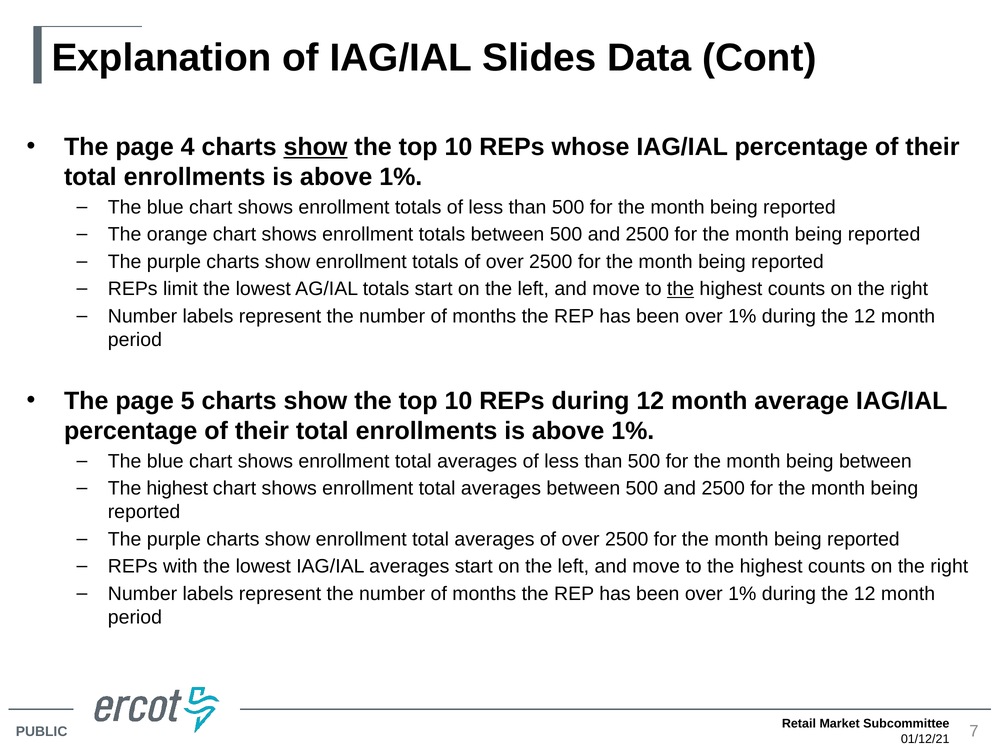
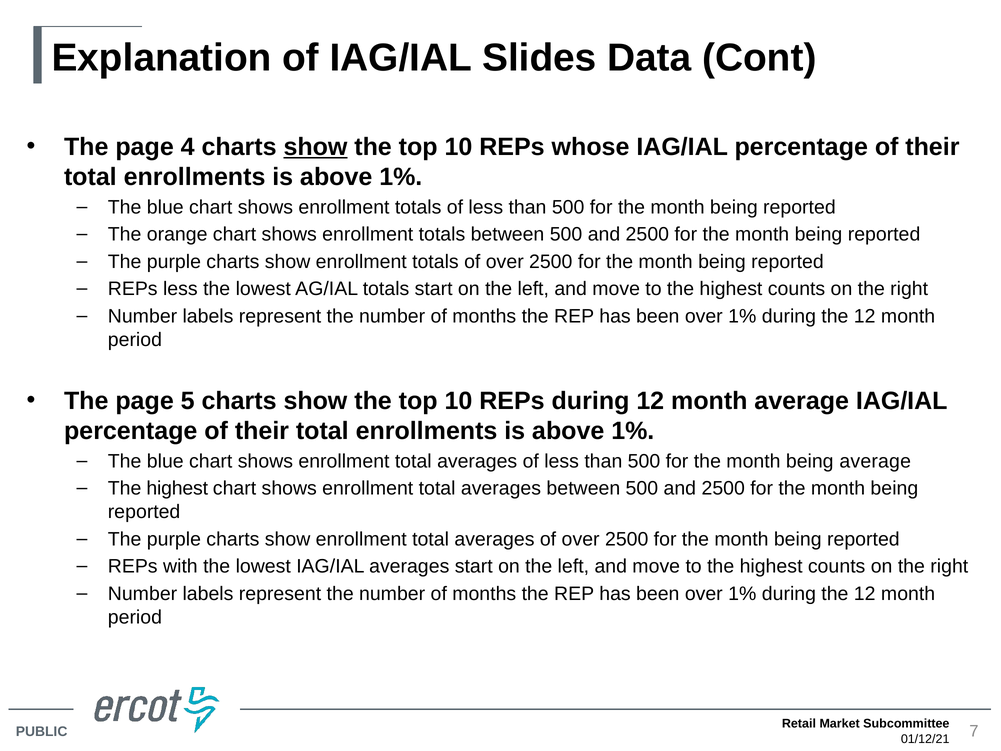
REPs limit: limit -> less
the at (681, 289) underline: present -> none
being between: between -> average
